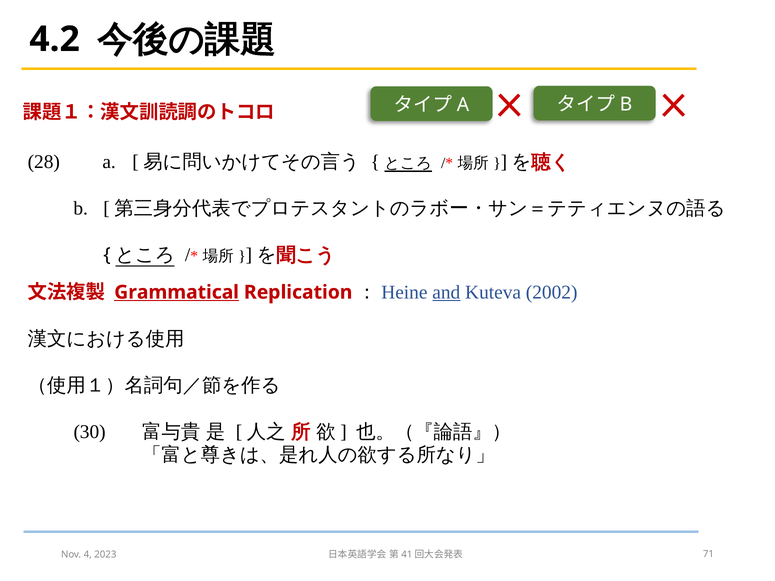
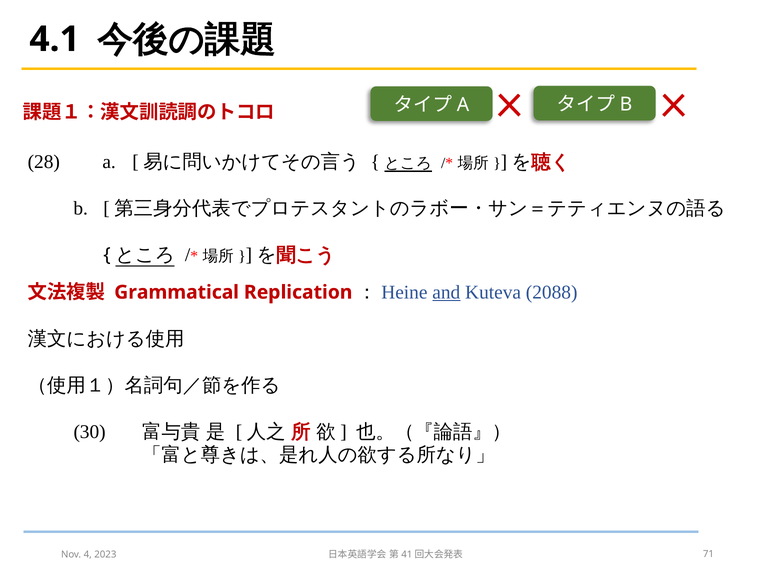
4.2: 4.2 -> 4.1
Grammatical underline: present -> none
2002: 2002 -> 2088
